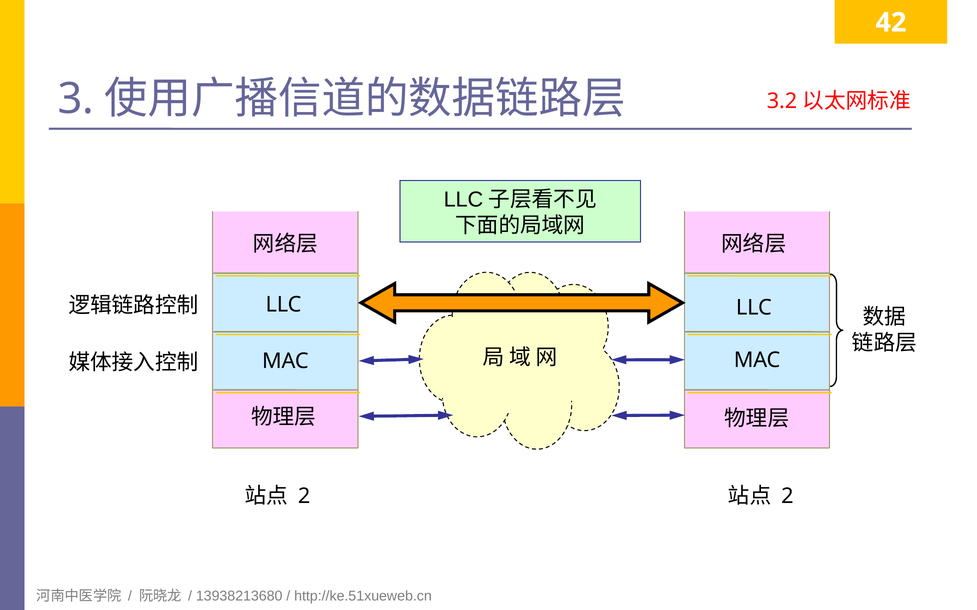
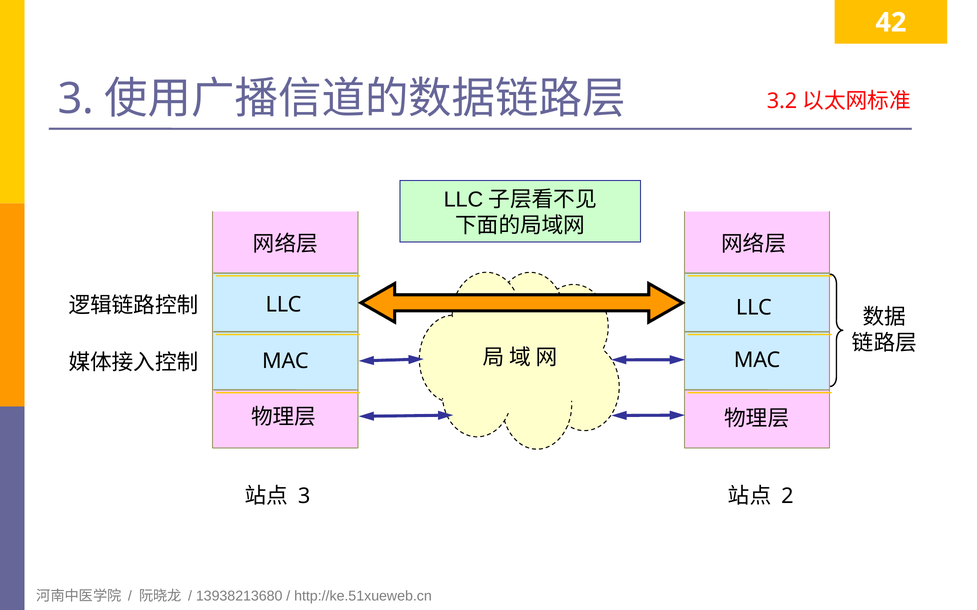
2 at (304, 496): 2 -> 3
